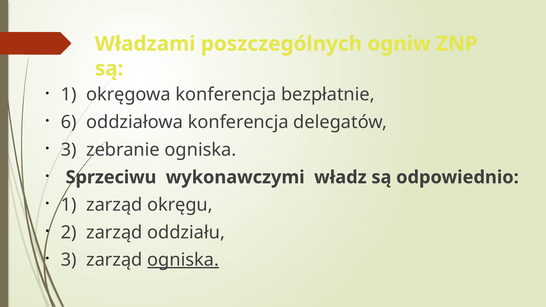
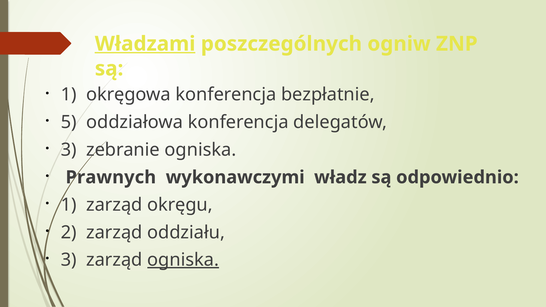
Władzami underline: none -> present
6: 6 -> 5
Sprzeciwu: Sprzeciwu -> Prawnych
